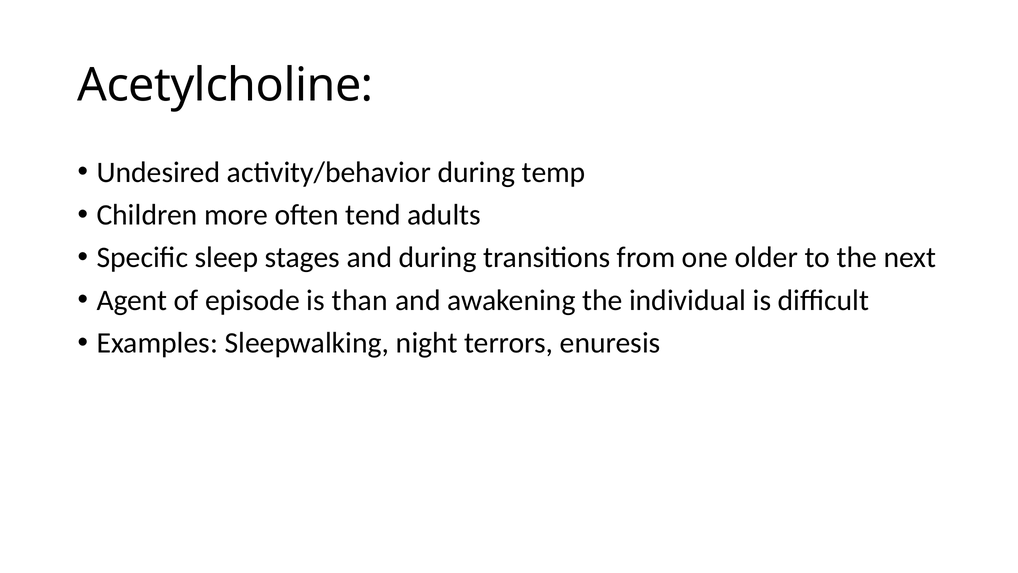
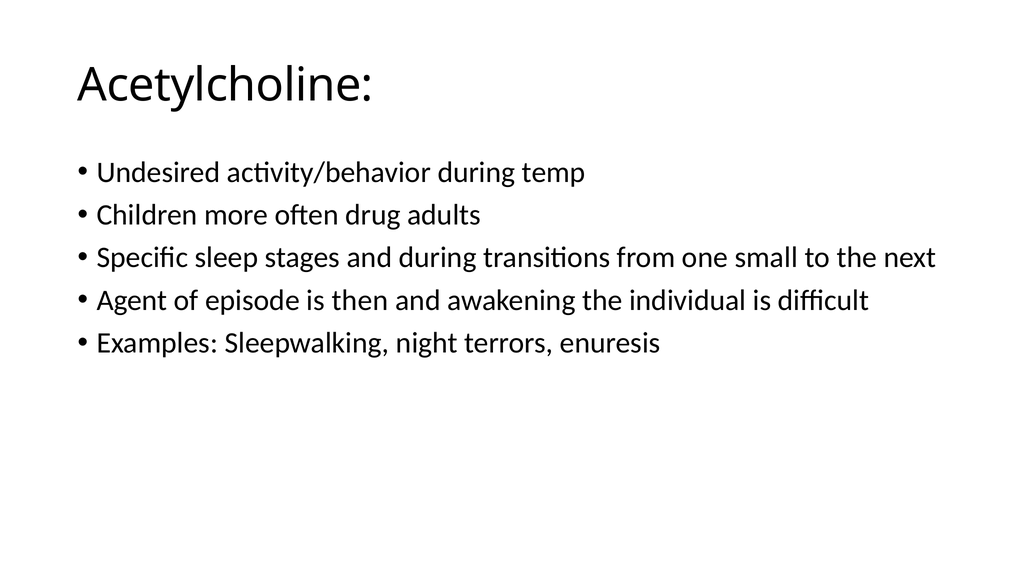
tend: tend -> drug
older: older -> small
than: than -> then
